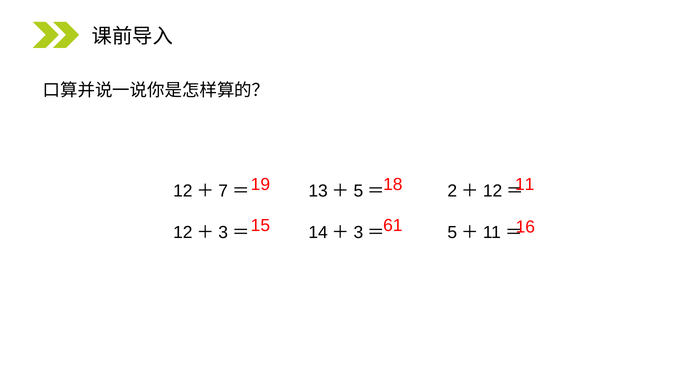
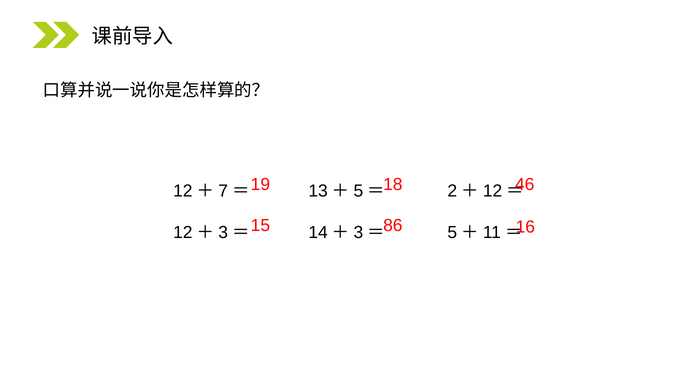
11: 11 -> 46
61: 61 -> 86
